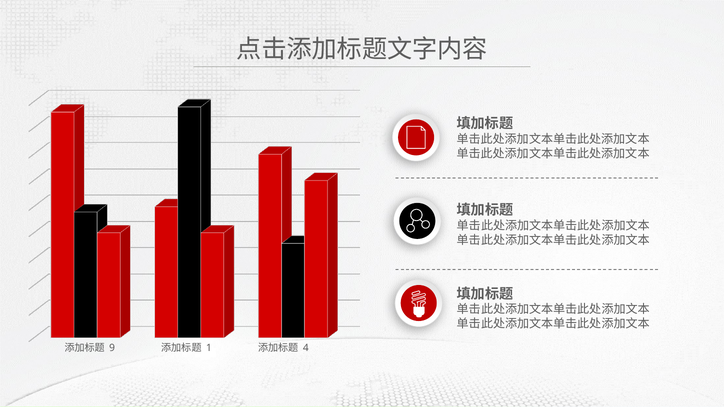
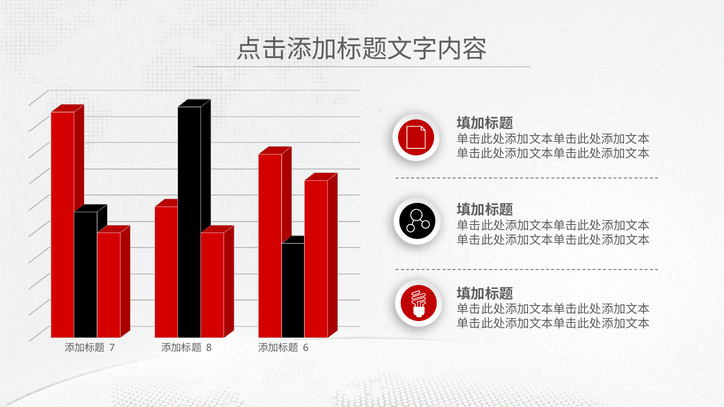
9: 9 -> 7
1: 1 -> 8
4: 4 -> 6
